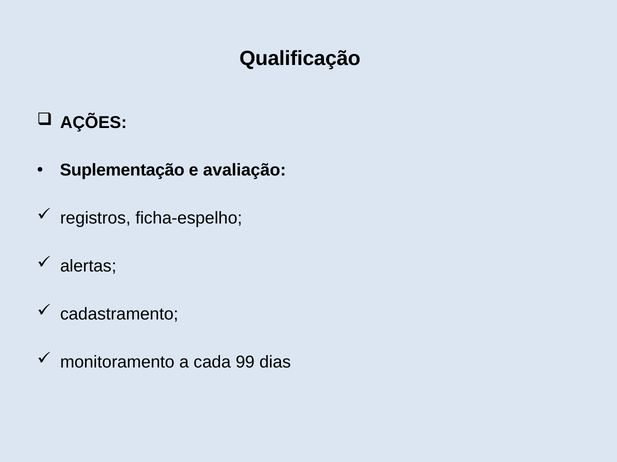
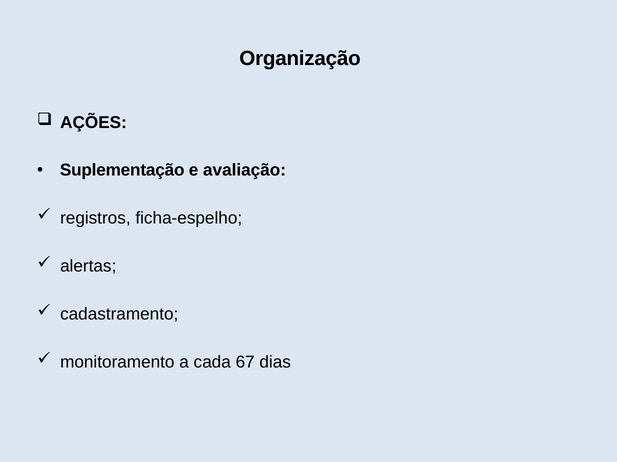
Qualificação: Qualificação -> Organização
99: 99 -> 67
